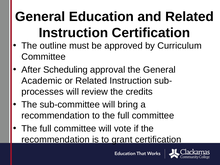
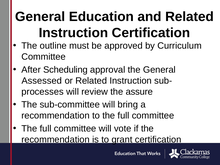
Academic: Academic -> Assessed
credits: credits -> assure
